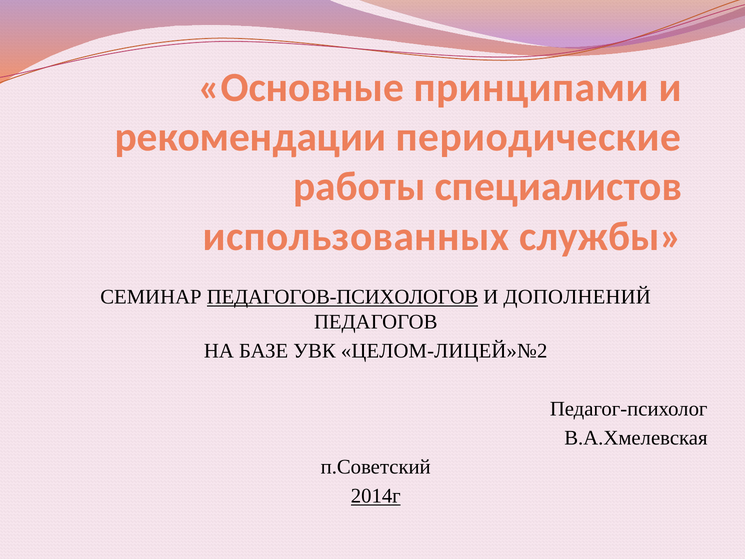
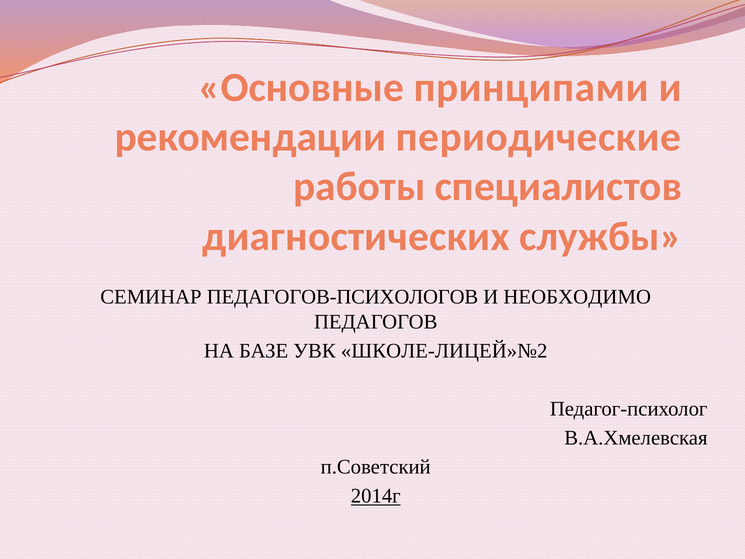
использованных: использованных -> диагностических
ПЕДАГОГОВ-ПСИХОЛОГОВ underline: present -> none
ДОПОЛНЕНИЙ: ДОПОЛНЕНИЙ -> НЕОБХОДИМО
ЦЕЛОМ-ЛИЦЕЙ»№2: ЦЕЛОМ-ЛИЦЕЙ»№2 -> ШКОЛЕ-ЛИЦЕЙ»№2
